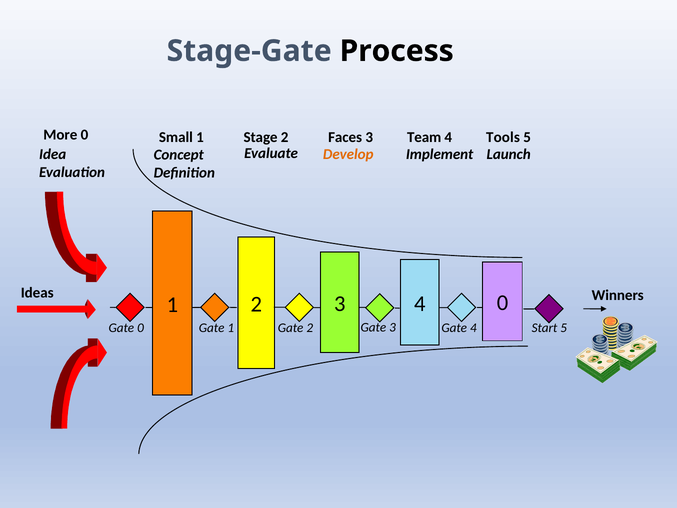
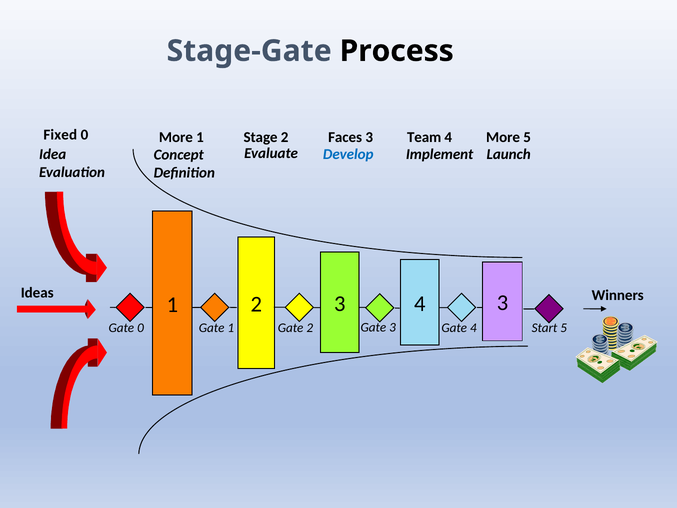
More: More -> Fixed
Small at (176, 137): Small -> More
4 Tools: Tools -> More
Develop colour: orange -> blue
4 0: 0 -> 3
